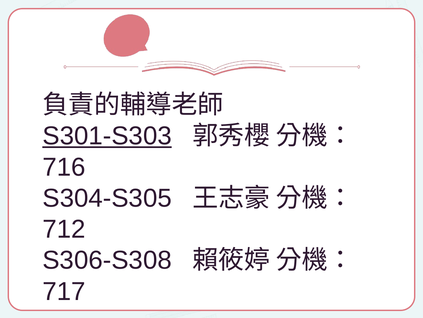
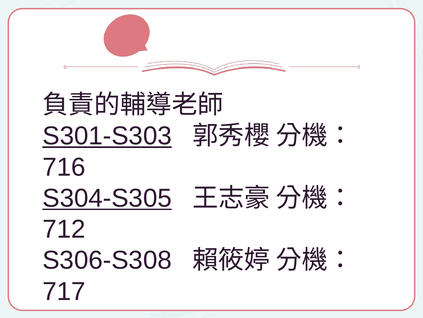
S304-S305 underline: none -> present
